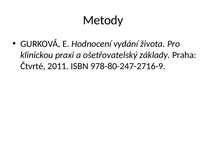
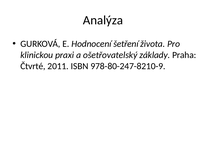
Metody: Metody -> Analýza
vydání: vydání -> šetření
978-80-247-2716-9: 978-80-247-2716-9 -> 978-80-247-8210-9
